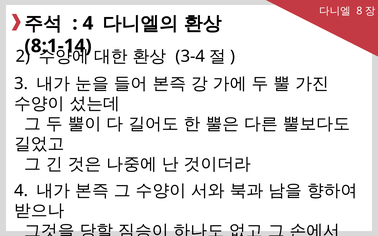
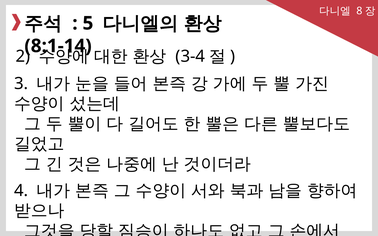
4 at (88, 23): 4 -> 5
